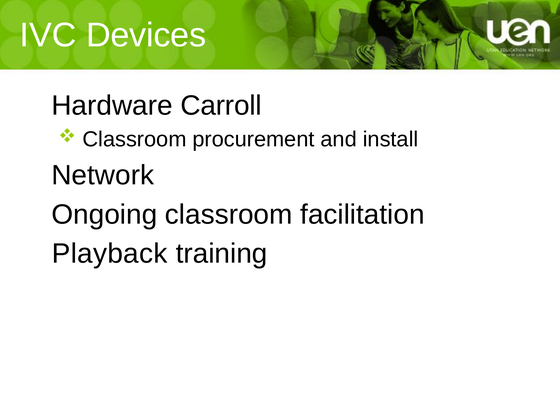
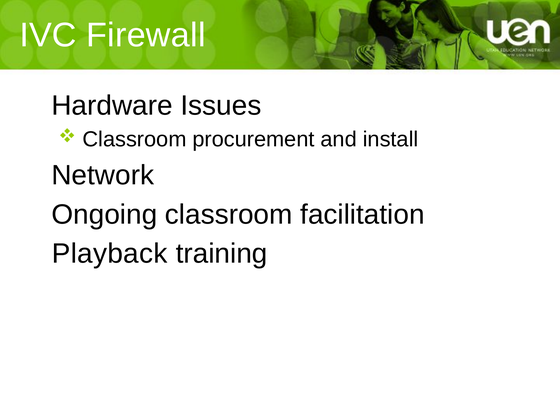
Devices: Devices -> Firewall
Carroll: Carroll -> Issues
